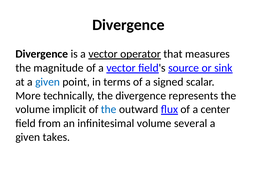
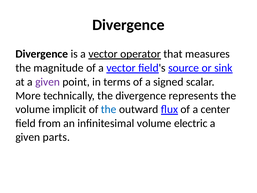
given at (48, 82) colour: blue -> purple
several: several -> electric
takes: takes -> parts
